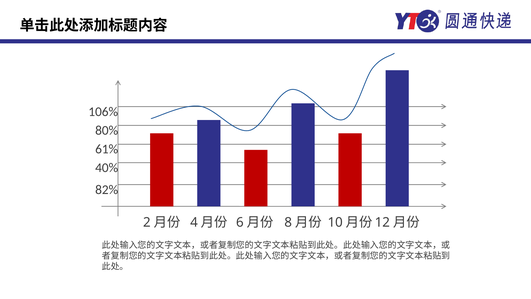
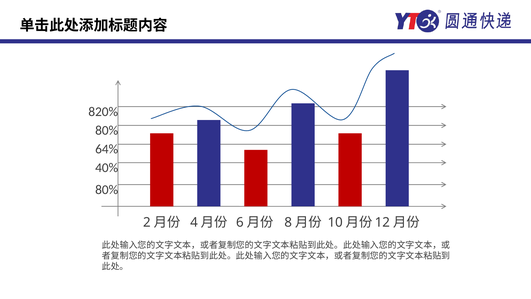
106%: 106% -> 820%
61%: 61% -> 64%
82% at (107, 189): 82% -> 80%
